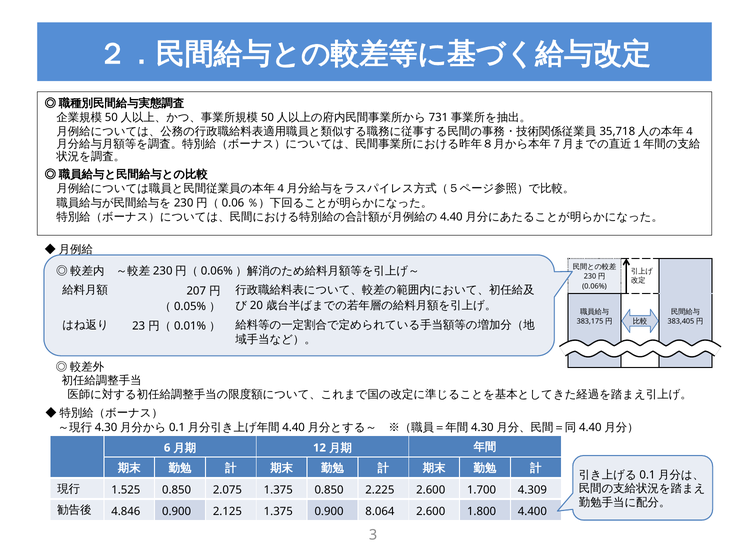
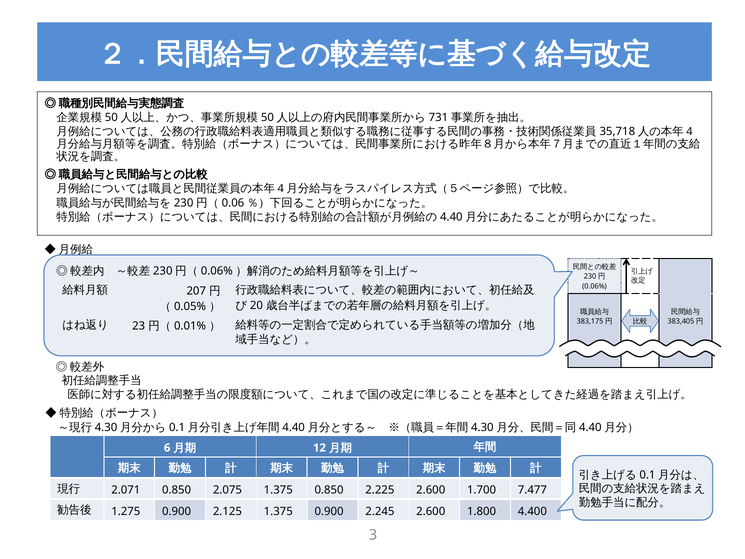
1.525: 1.525 -> 2.071
4.309: 4.309 -> 7.477
4.846: 4.846 -> 1.275
8.064: 8.064 -> 2.245
